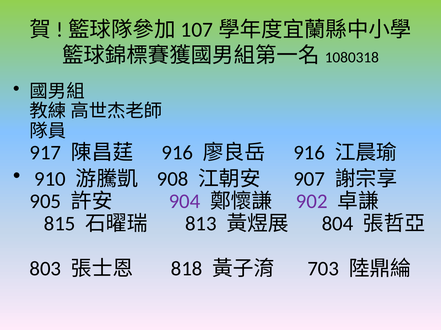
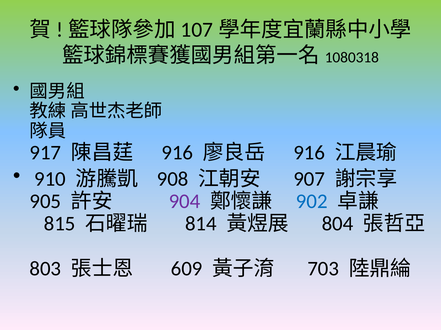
902 colour: purple -> blue
813: 813 -> 814
818: 818 -> 609
